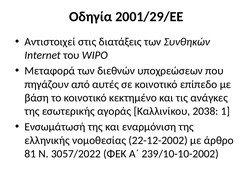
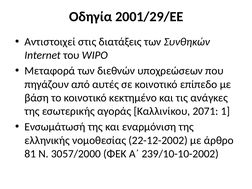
2038: 2038 -> 2071
3057/2022: 3057/2022 -> 3057/2000
